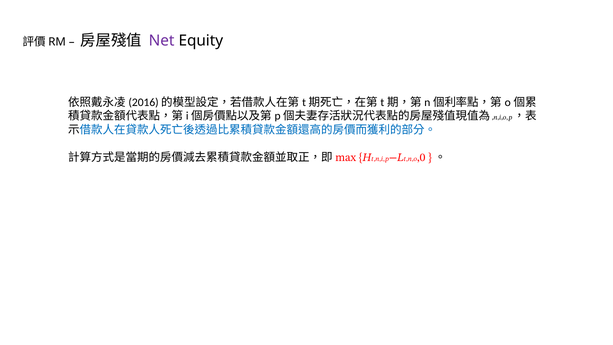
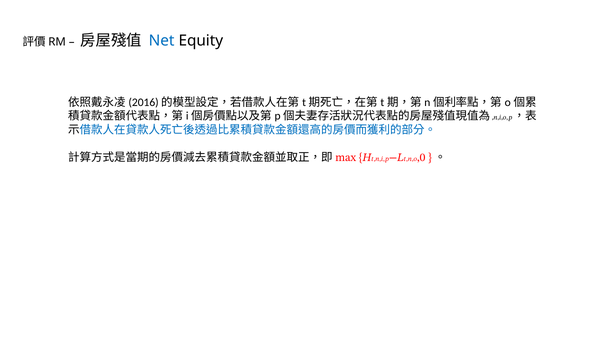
Net colour: purple -> blue
